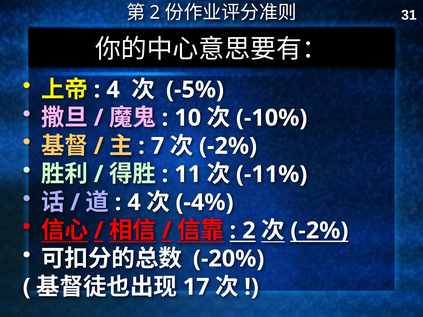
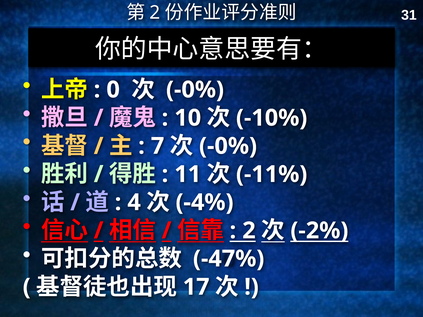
4 at (113, 90): 4 -> 0
-5% at (195, 90): -5% -> -0%
-2% at (228, 146): -2% -> -0%
-20%: -20% -> -47%
